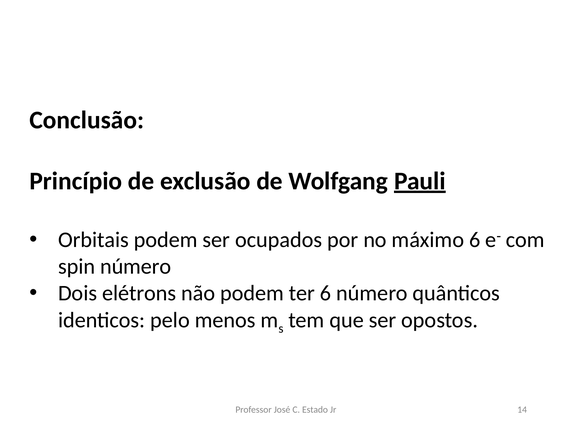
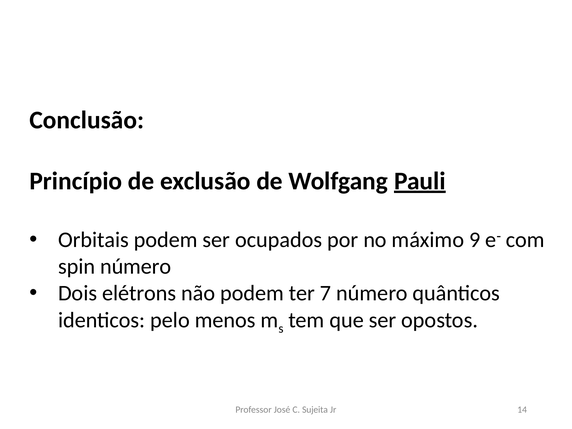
máximo 6: 6 -> 9
ter 6: 6 -> 7
Estado: Estado -> Sujeita
